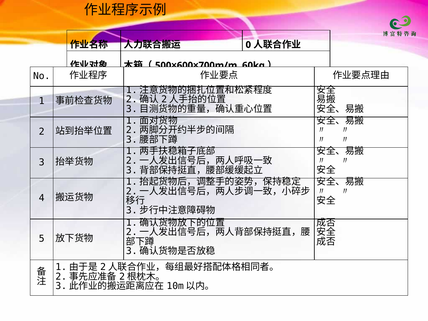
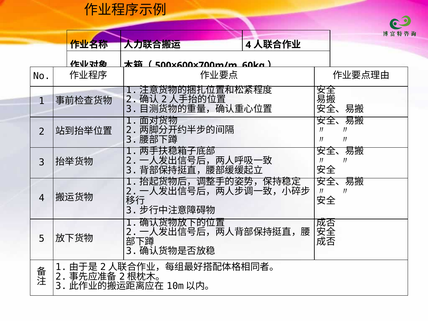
0 at (248, 45): 0 -> 4
